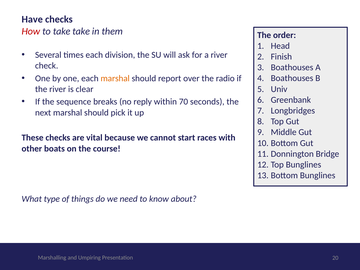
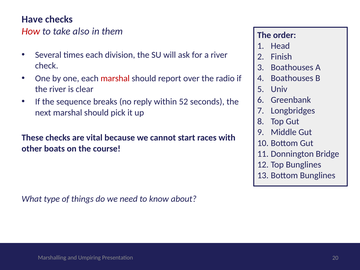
take take: take -> also
marshal at (115, 78) colour: orange -> red
70: 70 -> 52
